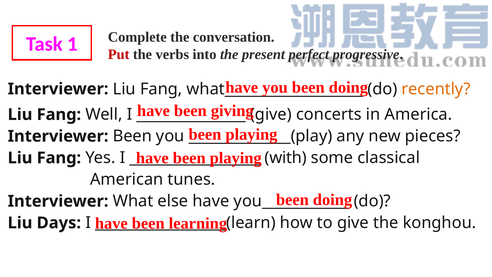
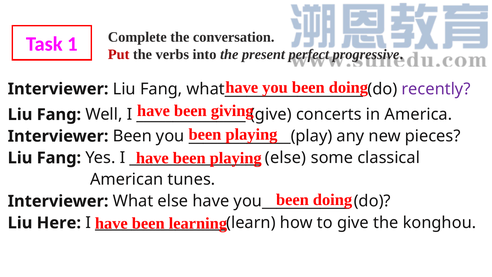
recently colour: orange -> purple
with at (286, 158): with -> else
Days: Days -> Here
